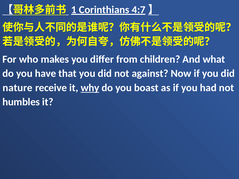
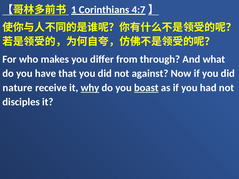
children: children -> through
boast underline: none -> present
humbles: humbles -> disciples
